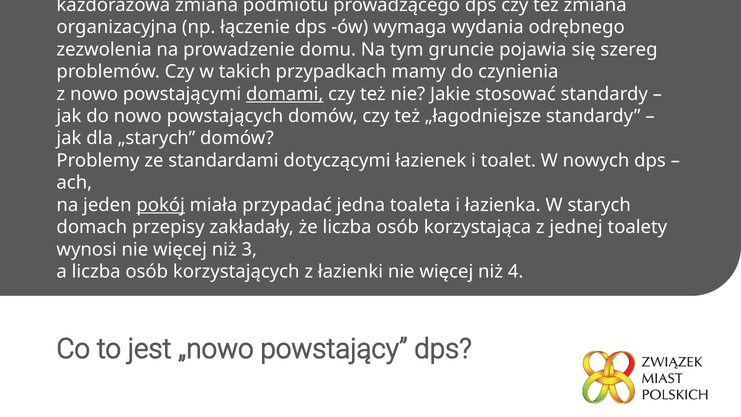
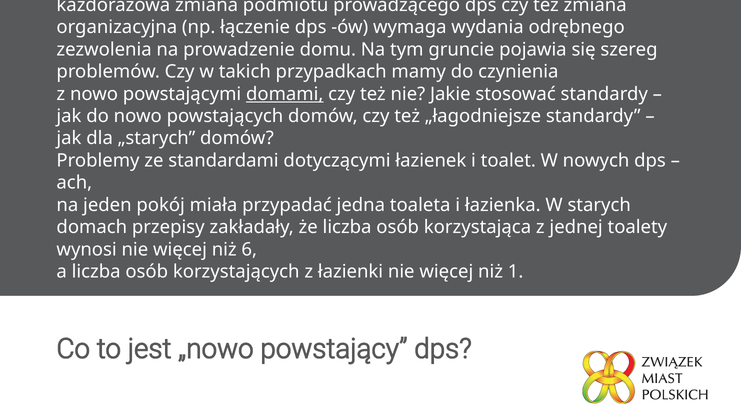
pokój underline: present -> none
3: 3 -> 6
4: 4 -> 1
